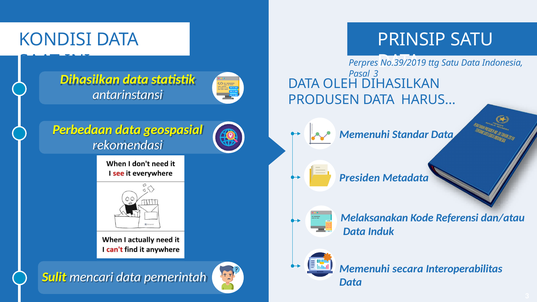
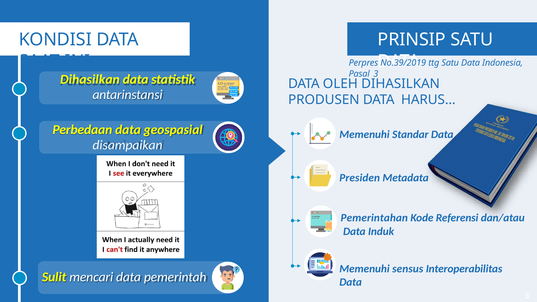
rekomendasi: rekomendasi -> disampaikan
Melaksanakan: Melaksanakan -> Pemerintahan
secara: secara -> sensus
